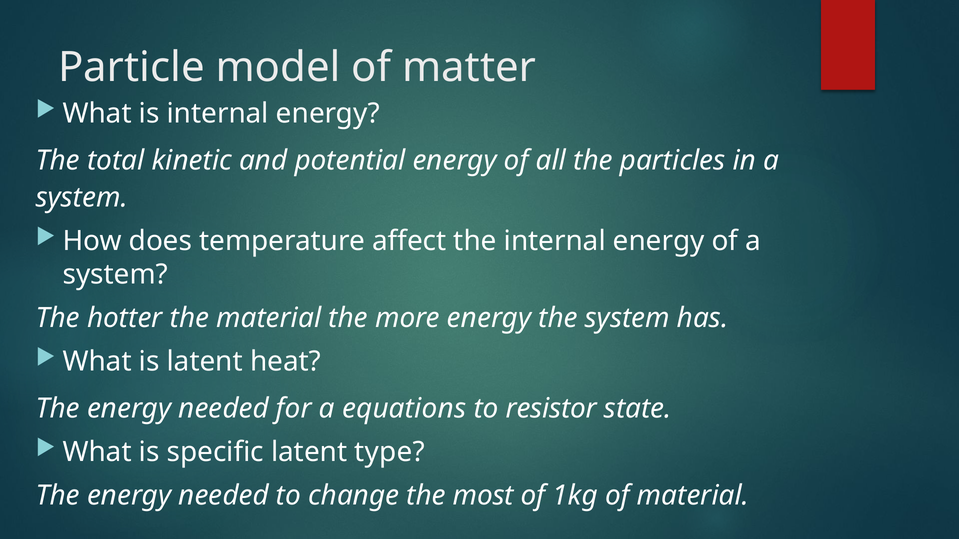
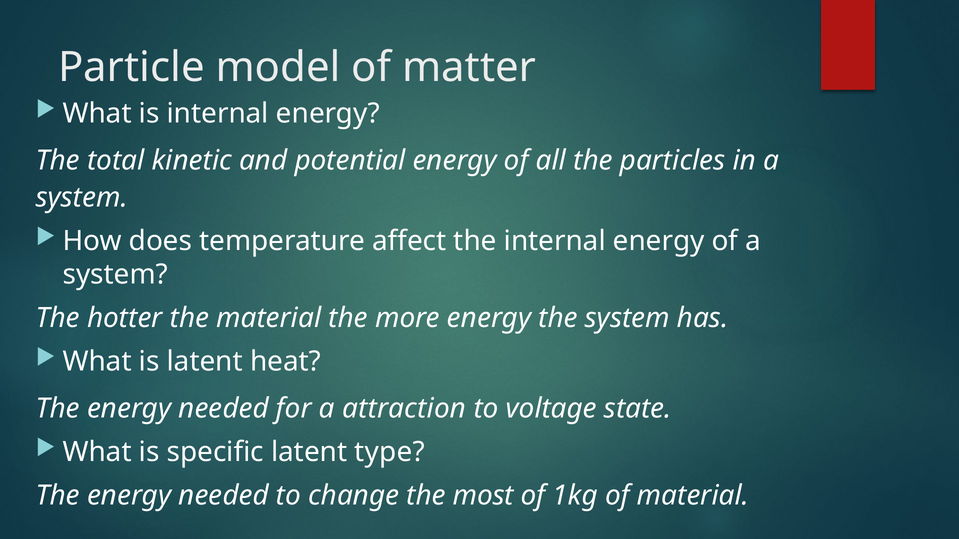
equations: equations -> attraction
resistor: resistor -> voltage
